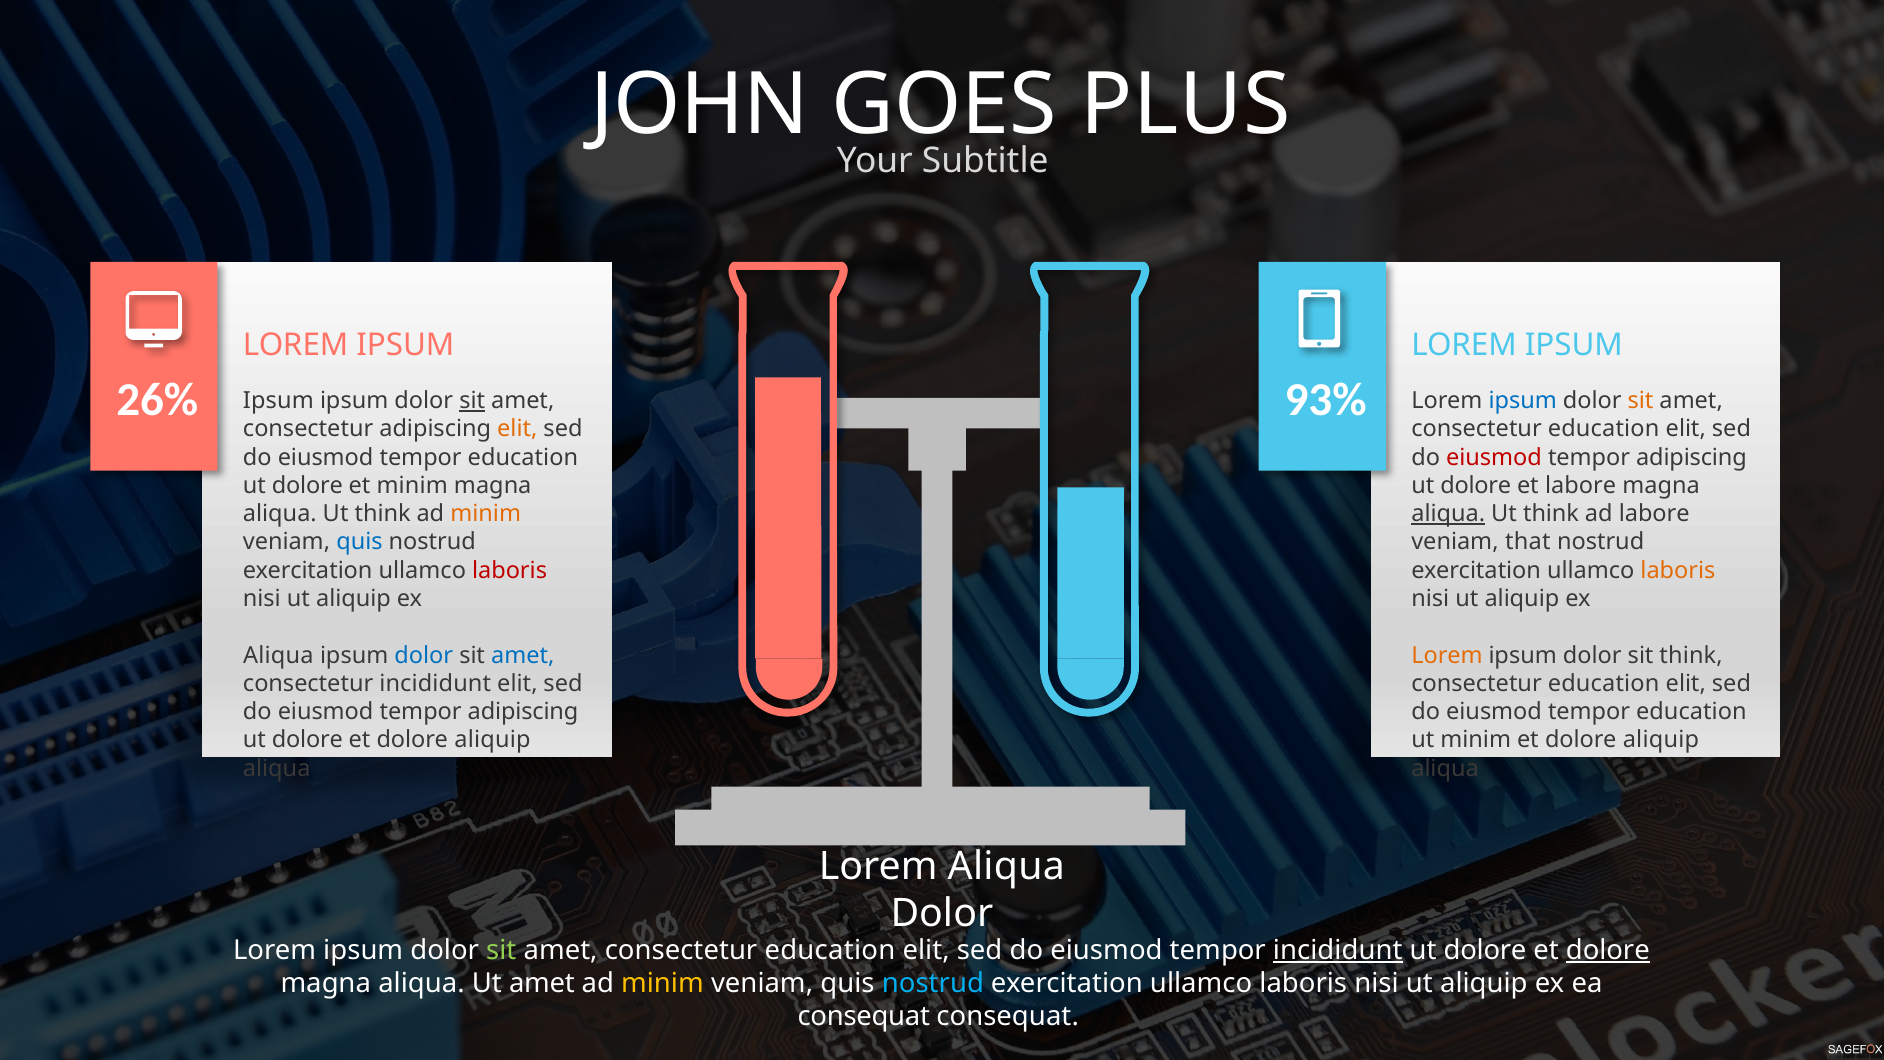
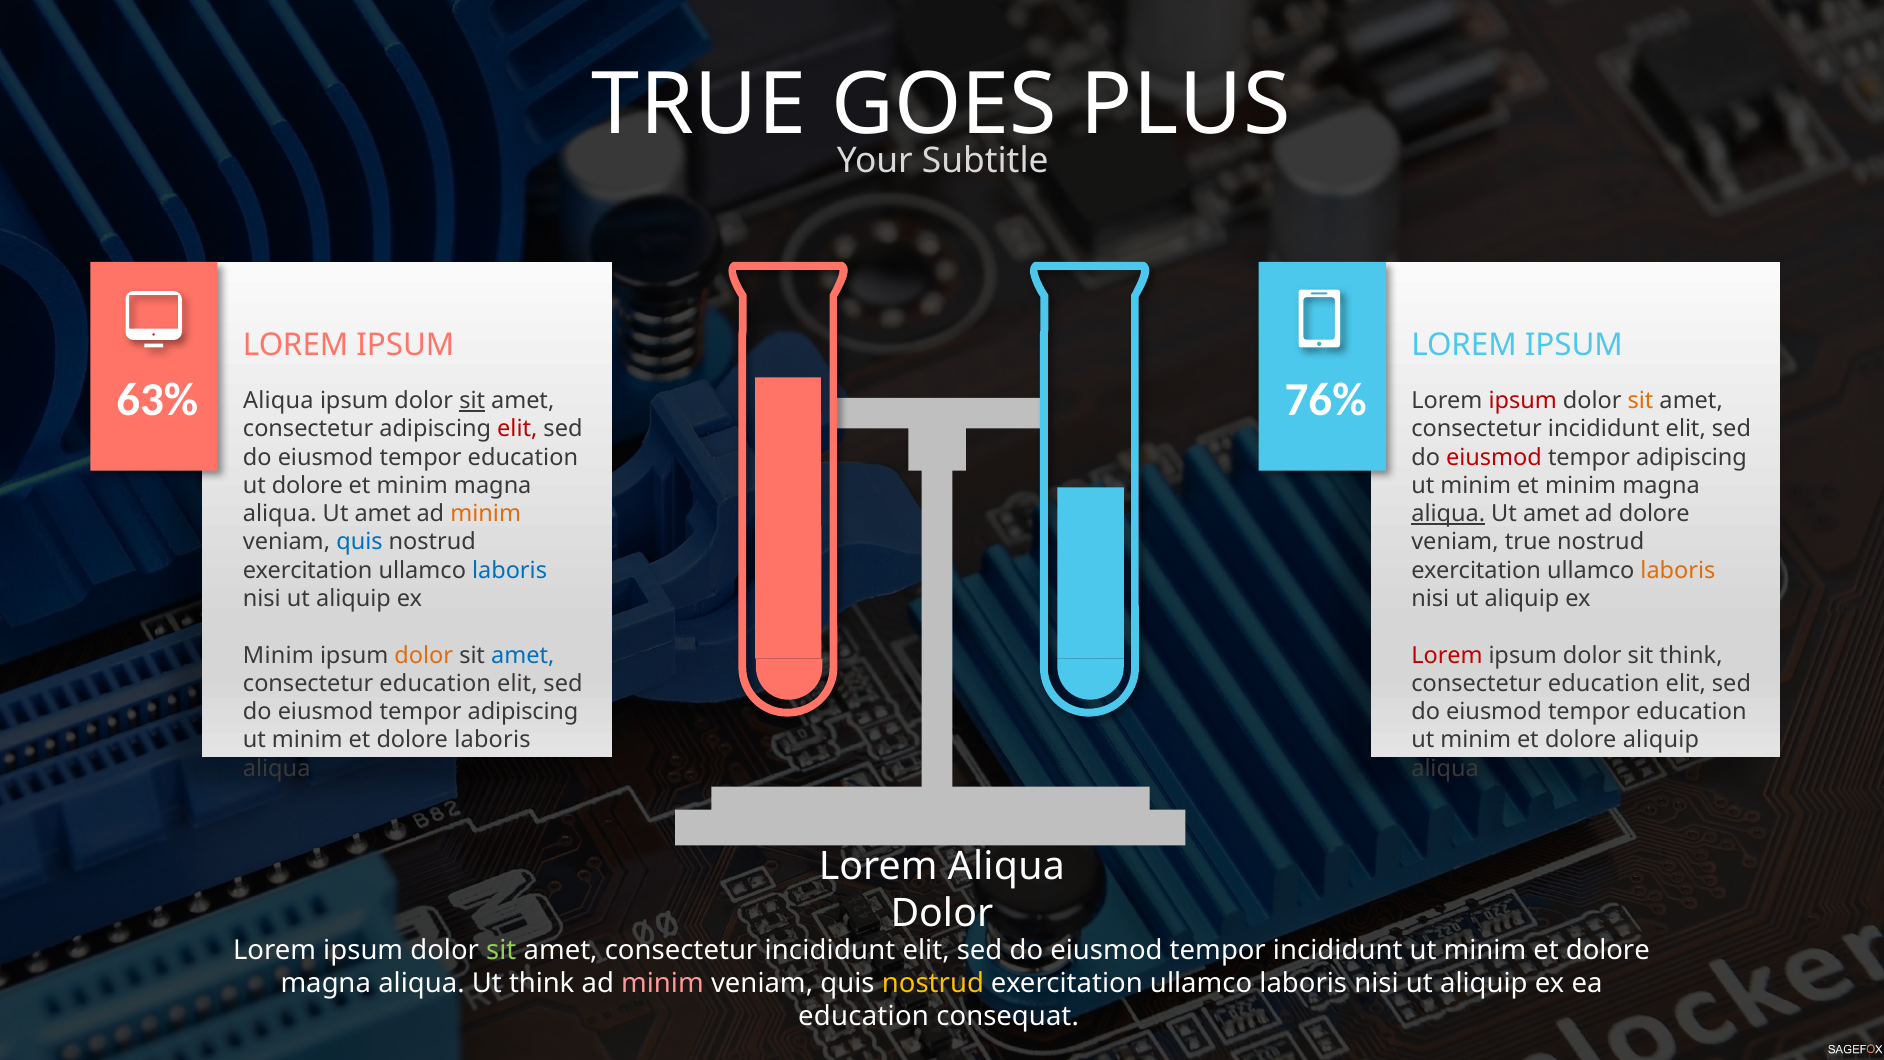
JOHN at (700, 105): JOHN -> TRUE
26%: 26% -> 63%
93%: 93% -> 76%
Ipsum at (278, 401): Ipsum -> Aliqua
ipsum at (1523, 401) colour: blue -> red
elit at (517, 429) colour: orange -> red
education at (1604, 429): education -> incididunt
dolore at (1476, 486): dolore -> minim
labore at (1581, 486): labore -> minim
think at (383, 514): think -> amet
think at (1551, 514): think -> amet
ad labore: labore -> dolore
veniam that: that -> true
laboris at (510, 570) colour: red -> blue
Aliqua at (278, 655): Aliqua -> Minim
dolor at (424, 655) colour: blue -> orange
Lorem at (1447, 655) colour: orange -> red
incididunt at (435, 683): incididunt -> education
dolore at (307, 740): dolore -> minim
aliquip at (492, 740): aliquip -> laboris
education at (830, 950): education -> incididunt
incididunt at (1338, 950) underline: present -> none
dolore at (1485, 950): dolore -> minim
dolore at (1608, 950) underline: present -> none
Ut amet: amet -> think
minim at (662, 983) colour: yellow -> pink
nostrud at (933, 983) colour: light blue -> yellow
consequat at (864, 1016): consequat -> education
